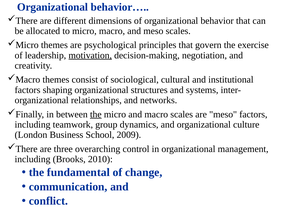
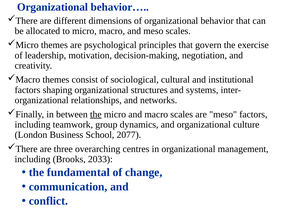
motivation underline: present -> none
2009: 2009 -> 2077
control: control -> centres
2010: 2010 -> 2033
